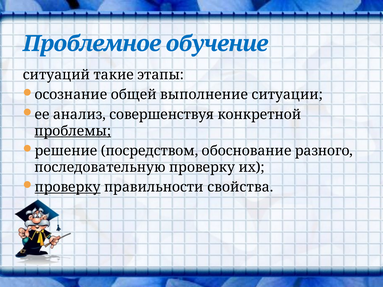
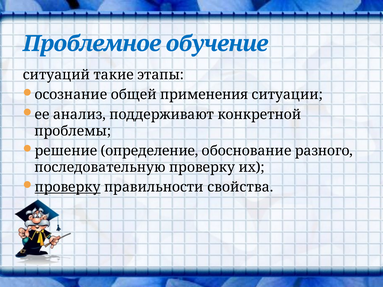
выполнение: выполнение -> применения
совершенствуя: совершенствуя -> поддерживают
проблемы underline: present -> none
посредством: посредством -> определение
